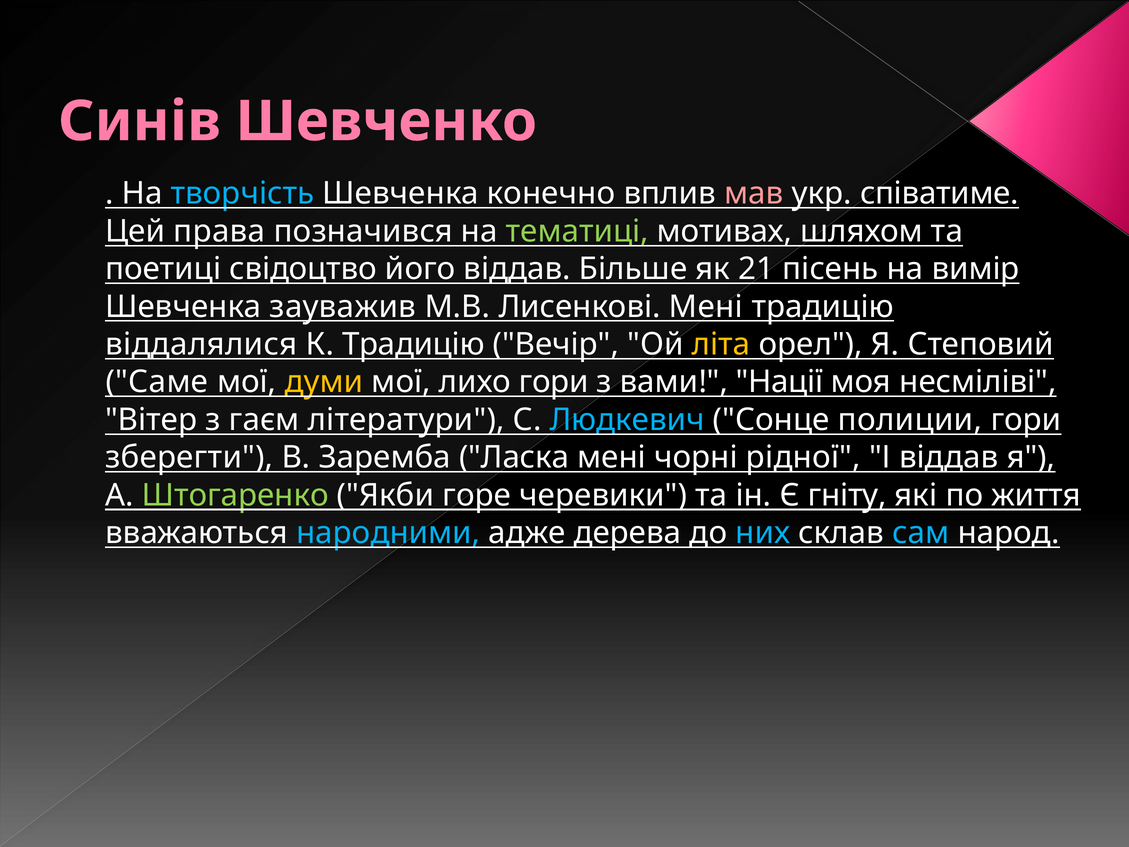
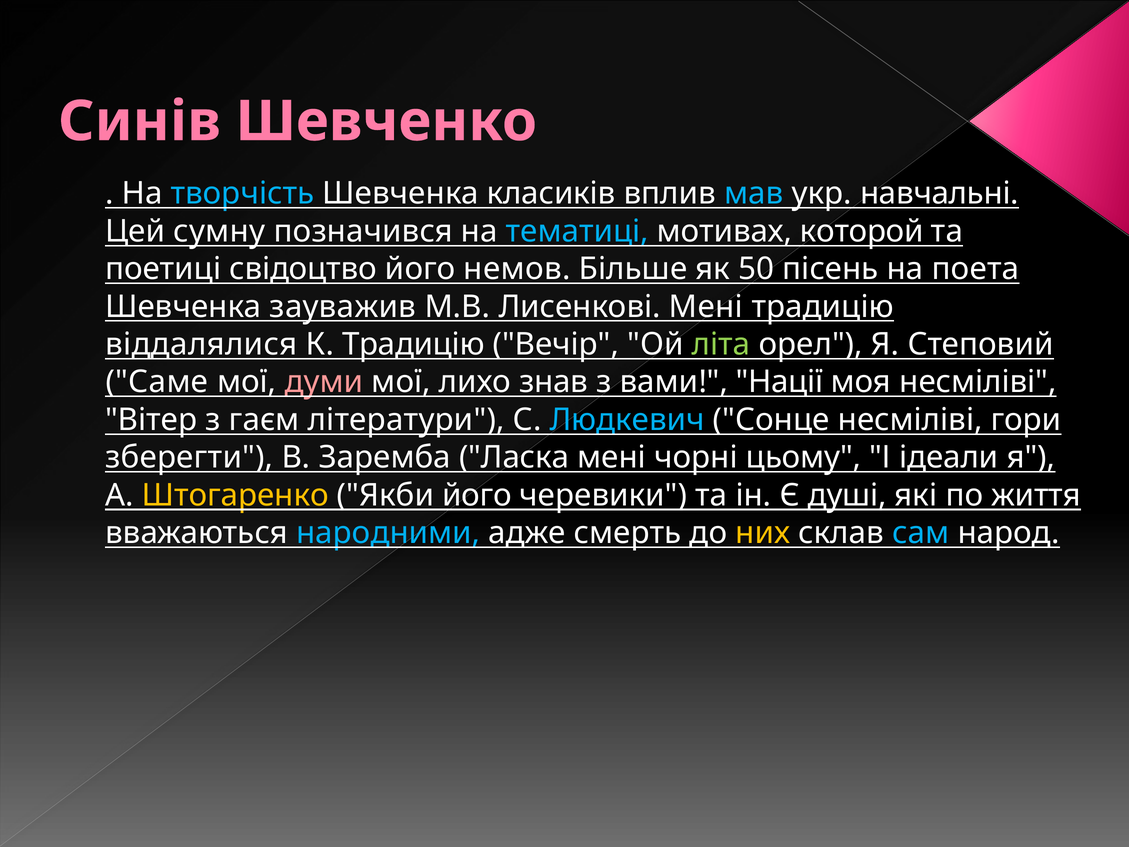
конечно: конечно -> класиків
мав colour: pink -> light blue
співатиме: співатиме -> навчальні
права: права -> сумну
тематиці colour: light green -> light blue
шляхом: шляхом -> которой
його віддав: віддав -> немов
21: 21 -> 50
вимір: вимір -> поета
літа colour: yellow -> light green
думи colour: yellow -> pink
лихо гори: гори -> знав
Сонце полиции: полиции -> несміліві
рідної: рідної -> цьому
І віддав: віддав -> ідеали
Штогаренко colour: light green -> yellow
Якби горе: горе -> його
гніту: гніту -> душі
дерева: дерева -> смерть
них colour: light blue -> yellow
